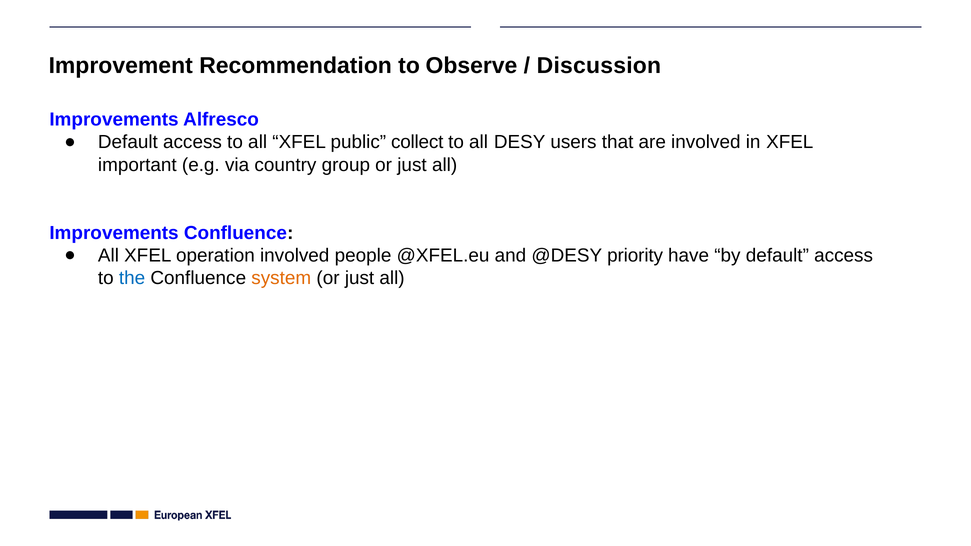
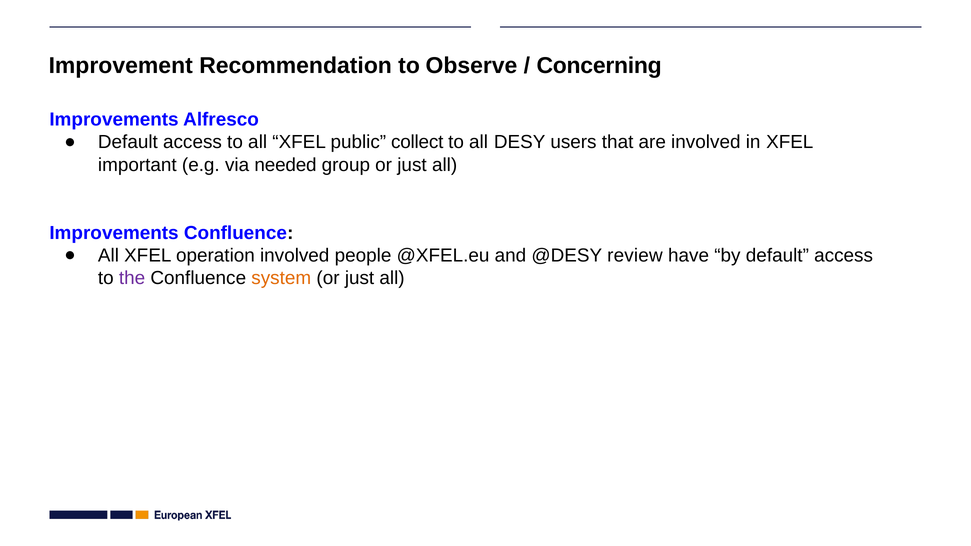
Discussion: Discussion -> Concerning
country: country -> needed
priority: priority -> review
the colour: blue -> purple
